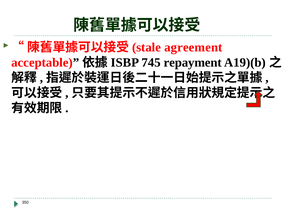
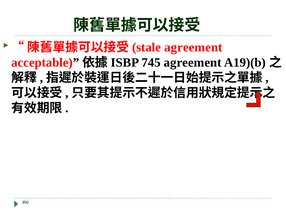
745 repayment: repayment -> agreement
